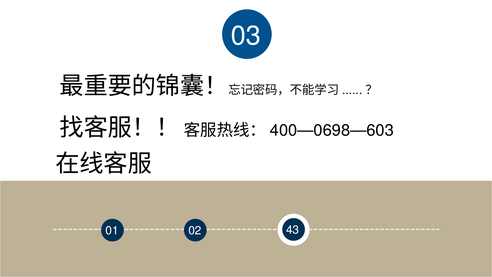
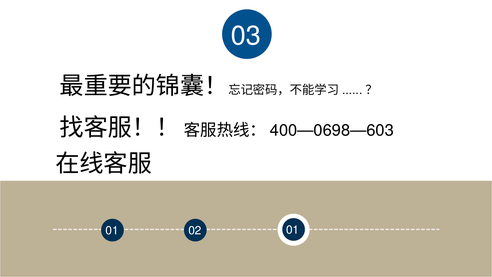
02 43: 43 -> 01
